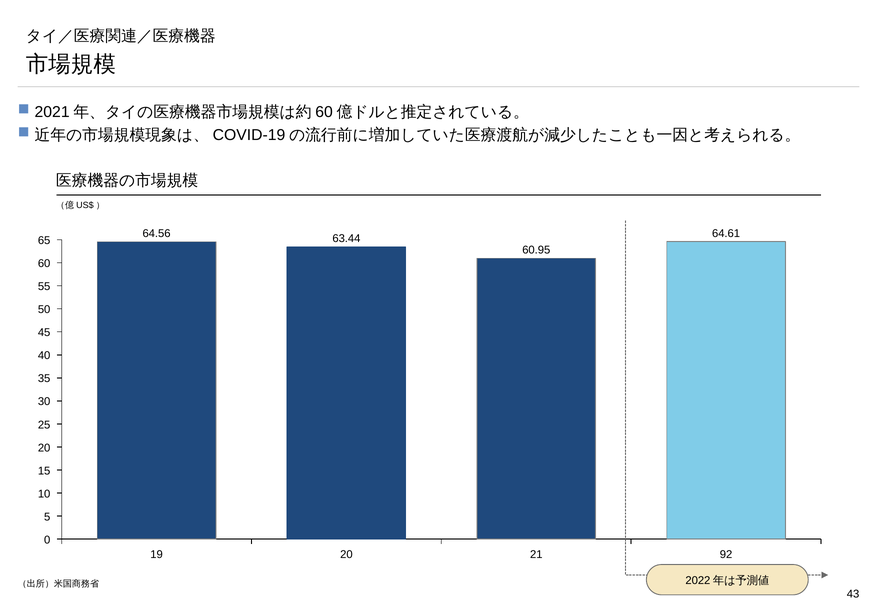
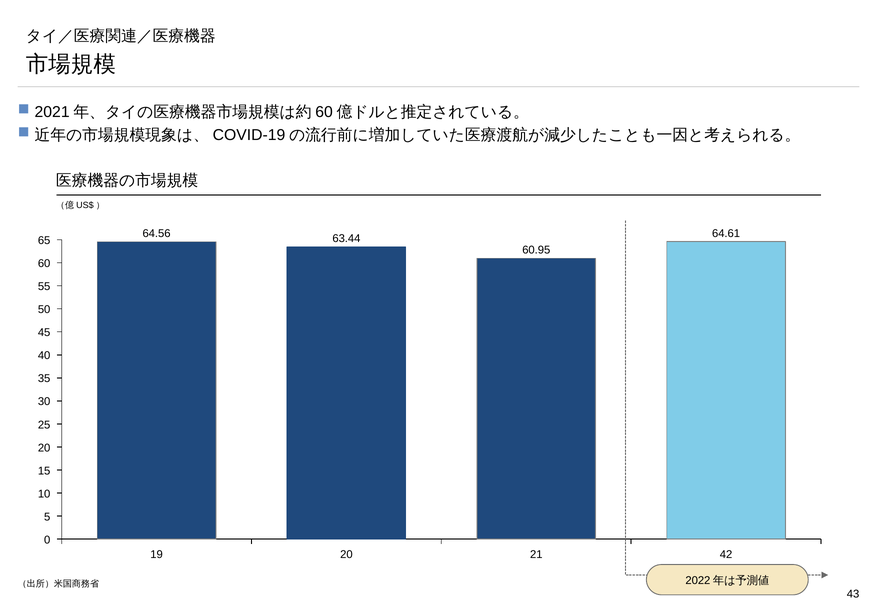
92: 92 -> 42
